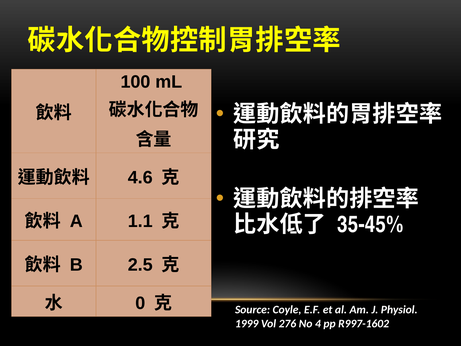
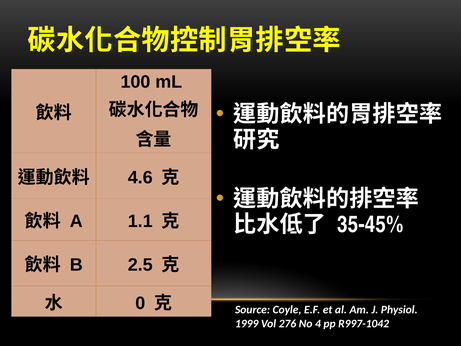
R997-1602: R997-1602 -> R997-1042
